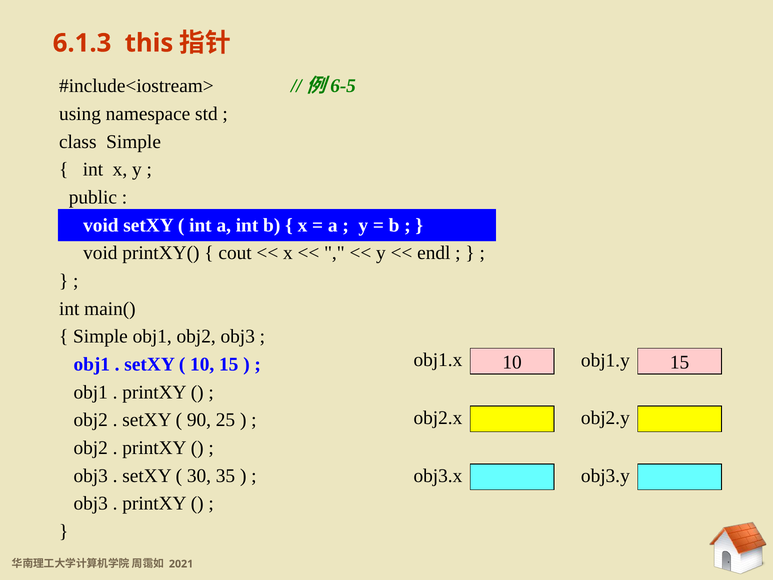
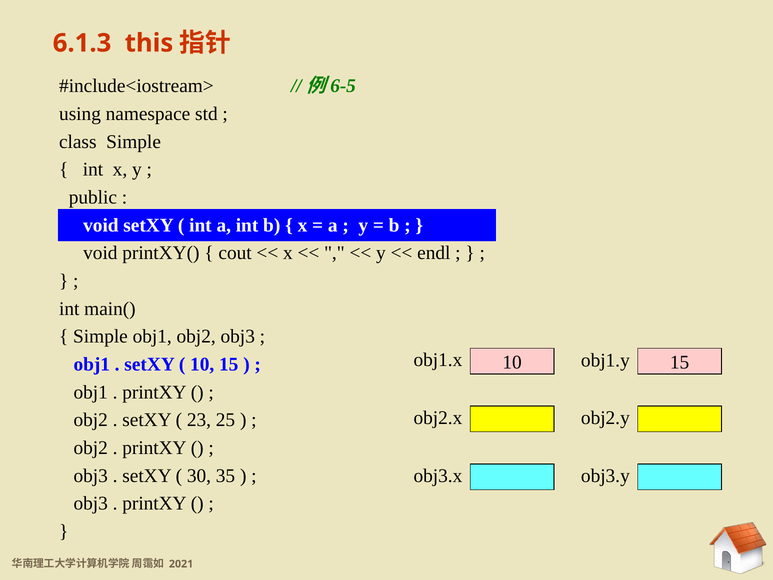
90: 90 -> 23
